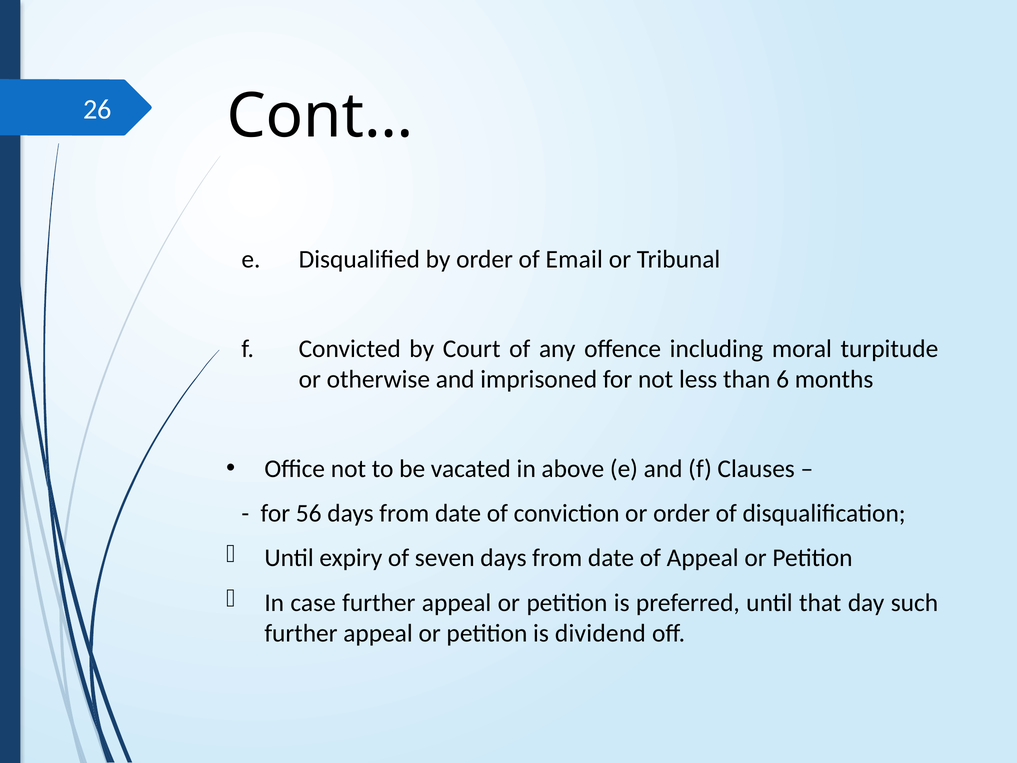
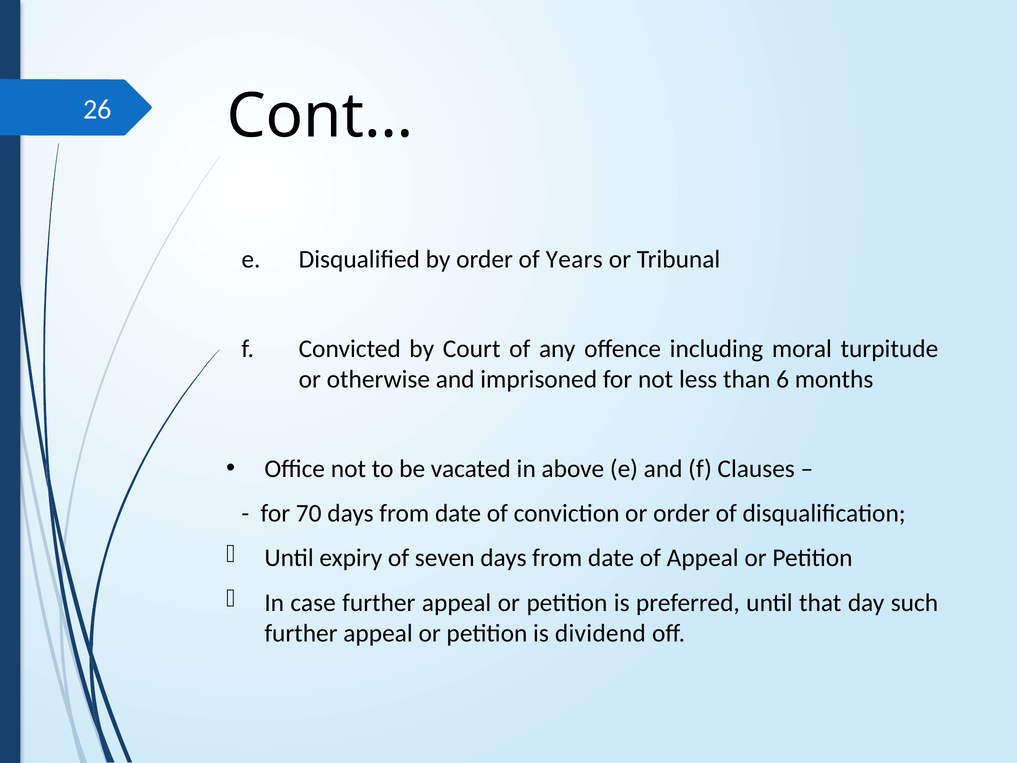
Email: Email -> Years
56: 56 -> 70
